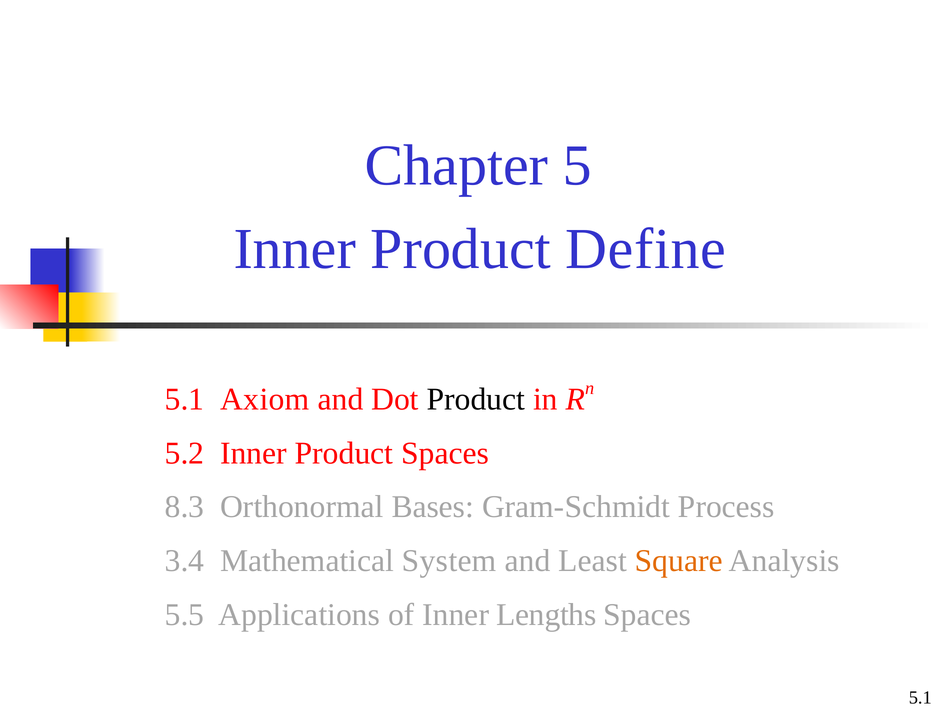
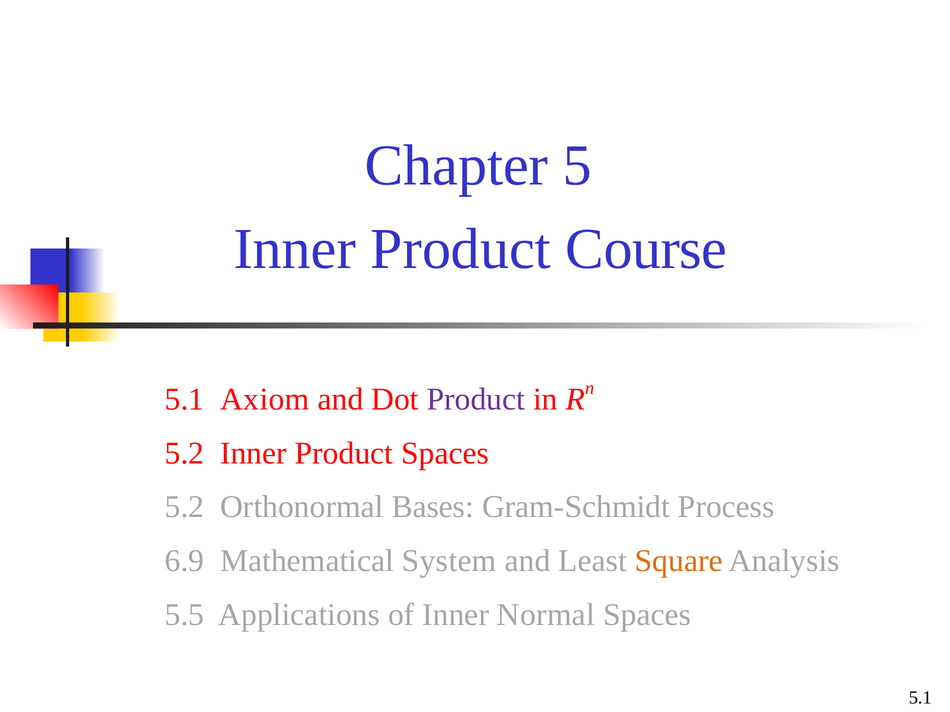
Define: Define -> Course
Product at (476, 400) colour: black -> purple
8.3 at (185, 507): 8.3 -> 5.2
3.4: 3.4 -> 6.9
Lengths: Lengths -> Normal
